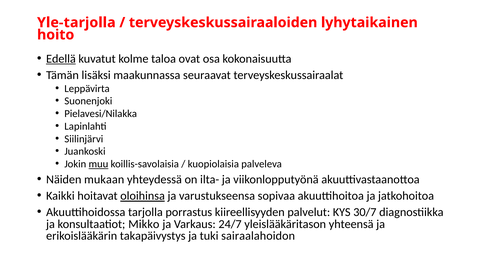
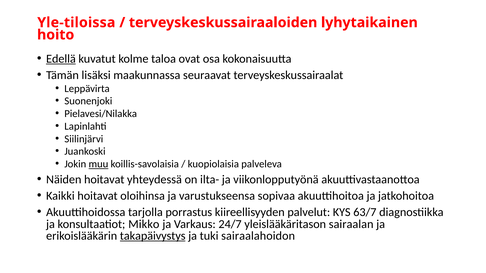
Yle-tarjolla: Yle-tarjolla -> Yle-tiloissa
Näiden mukaan: mukaan -> hoitavat
oloihinsa underline: present -> none
30/7: 30/7 -> 63/7
yhteensä: yhteensä -> sairaalan
takapäivystys underline: none -> present
